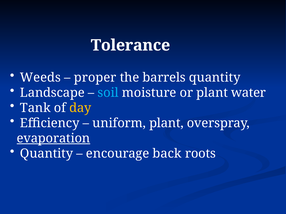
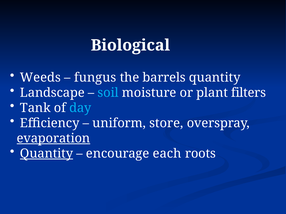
Tolerance: Tolerance -> Biological
proper: proper -> fungus
water: water -> filters
day colour: yellow -> light blue
uniform plant: plant -> store
Quantity at (47, 154) underline: none -> present
back: back -> each
